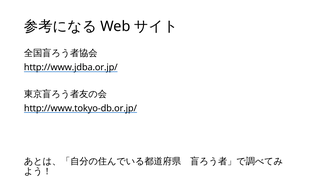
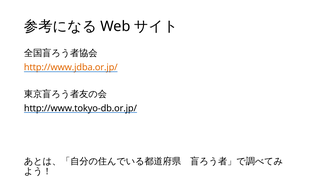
http://www.jdba.or.jp/ colour: black -> orange
